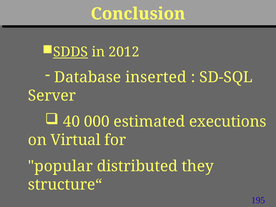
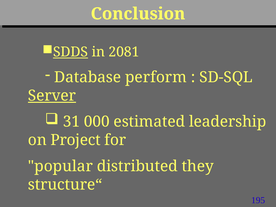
2012: 2012 -> 2081
inserted: inserted -> perform
Server underline: none -> present
40: 40 -> 31
executions: executions -> leadership
Virtual: Virtual -> Project
